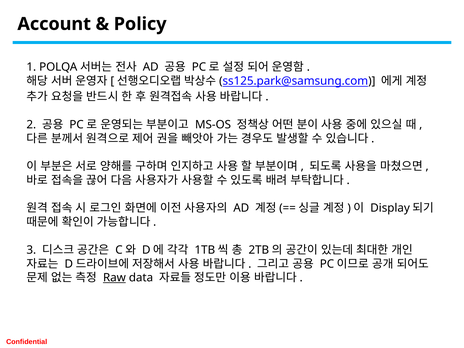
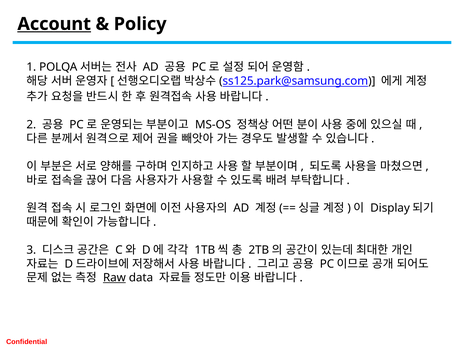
Account underline: none -> present
